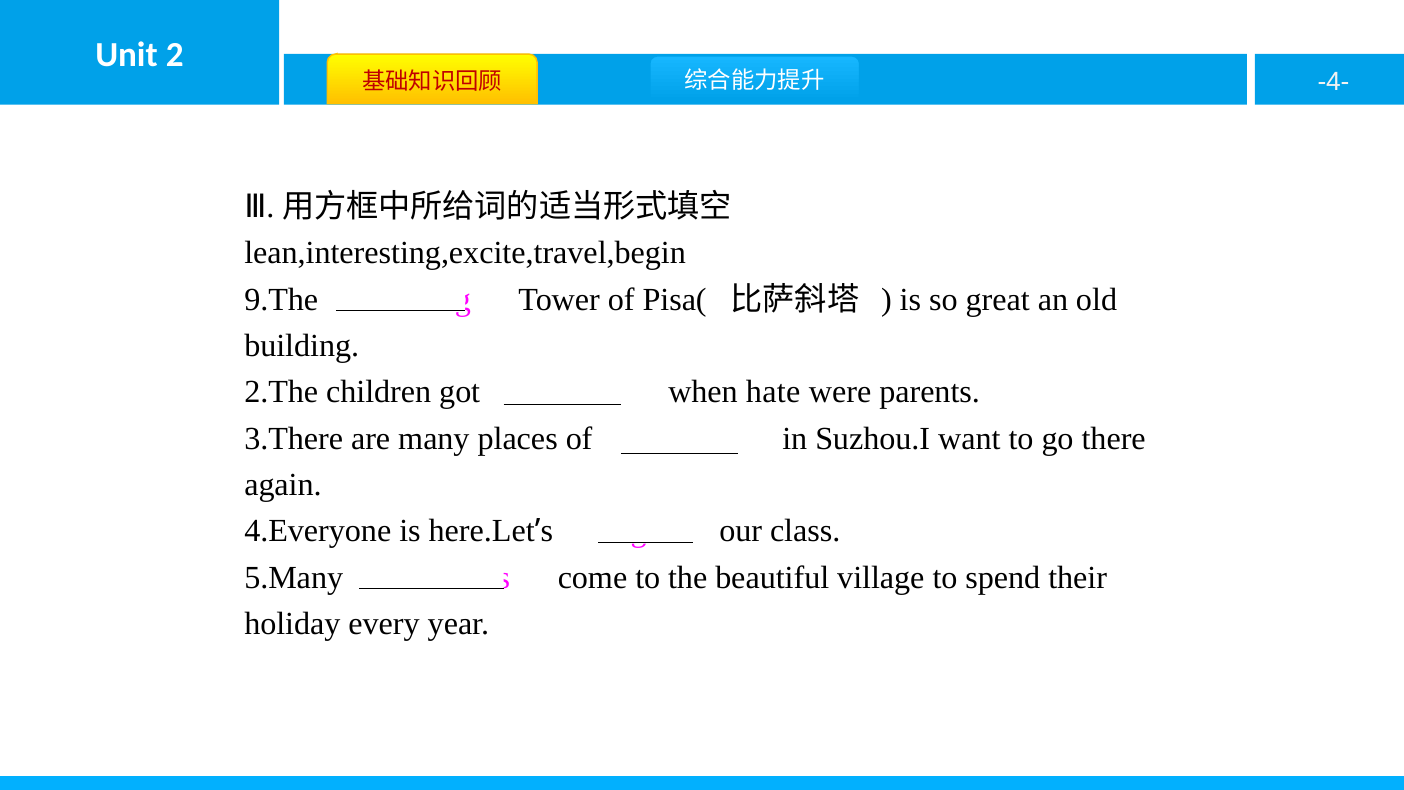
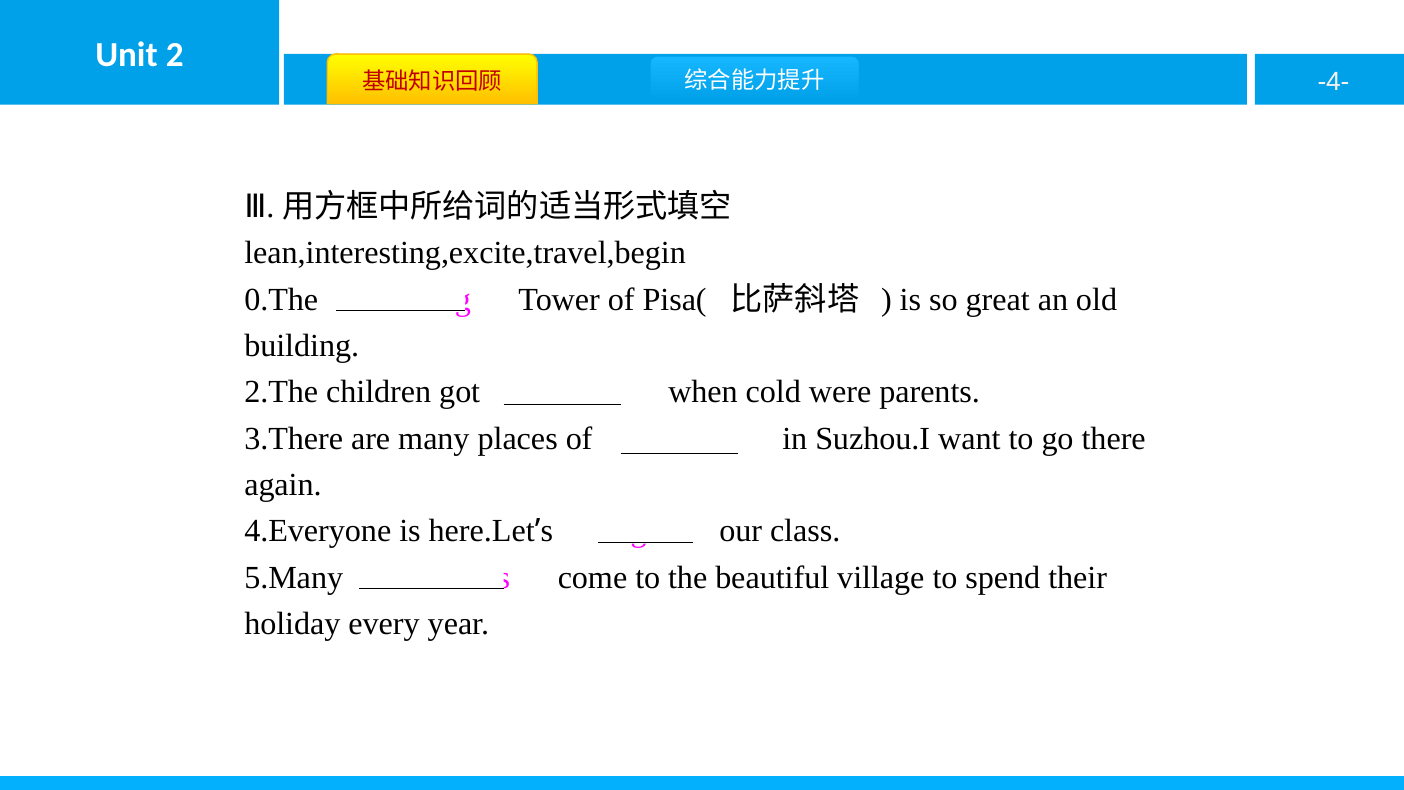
9.The: 9.The -> 0.The
hate: hate -> cold
